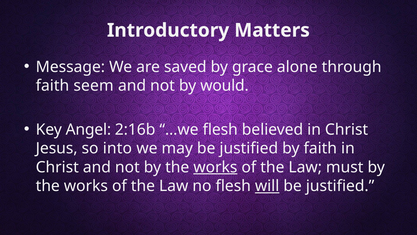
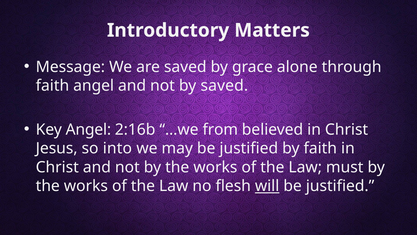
faith seem: seem -> angel
by would: would -> saved
…we flesh: flesh -> from
works at (215, 167) underline: present -> none
